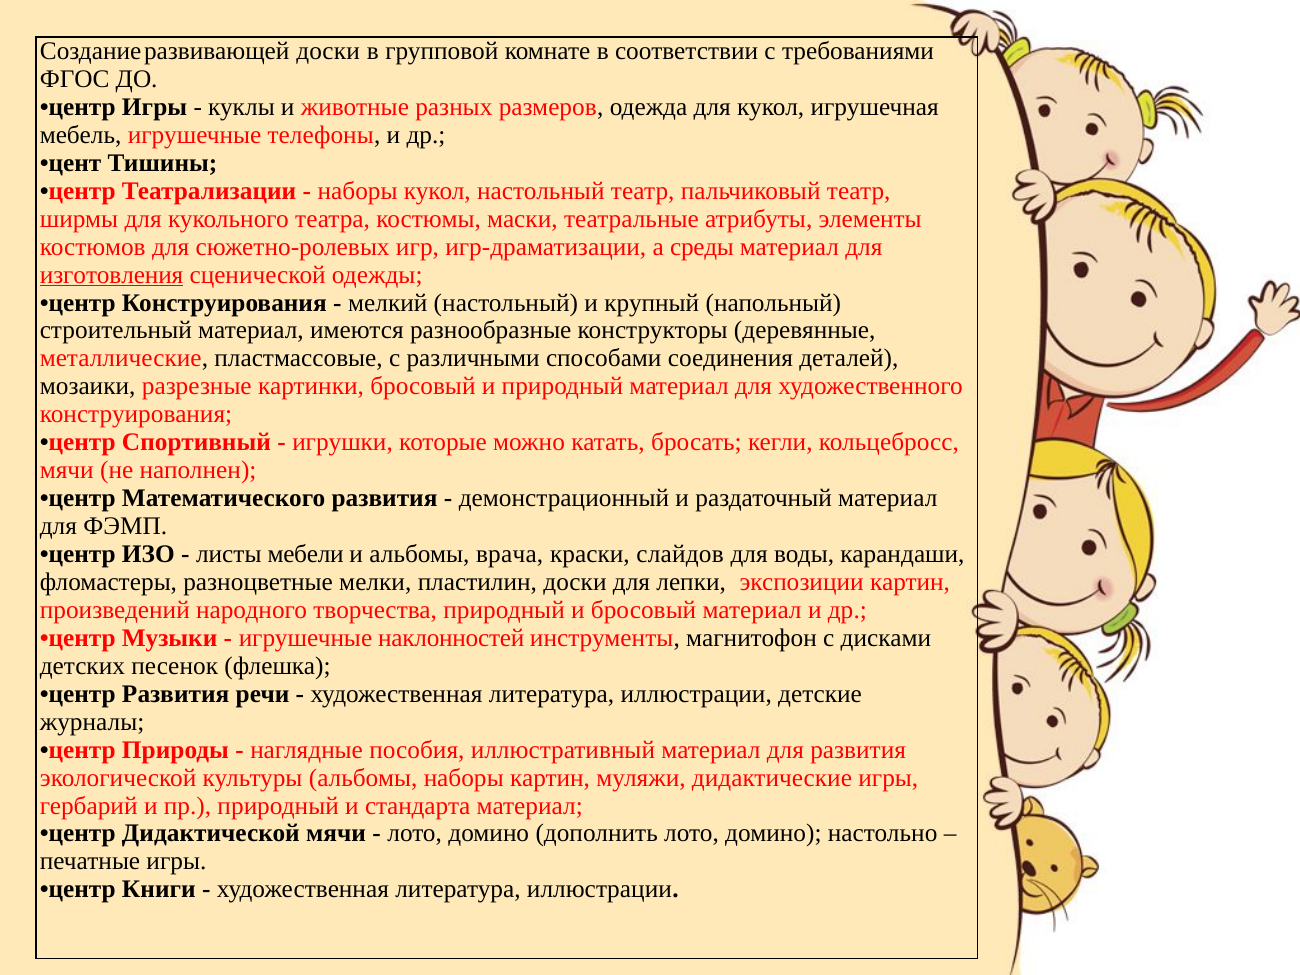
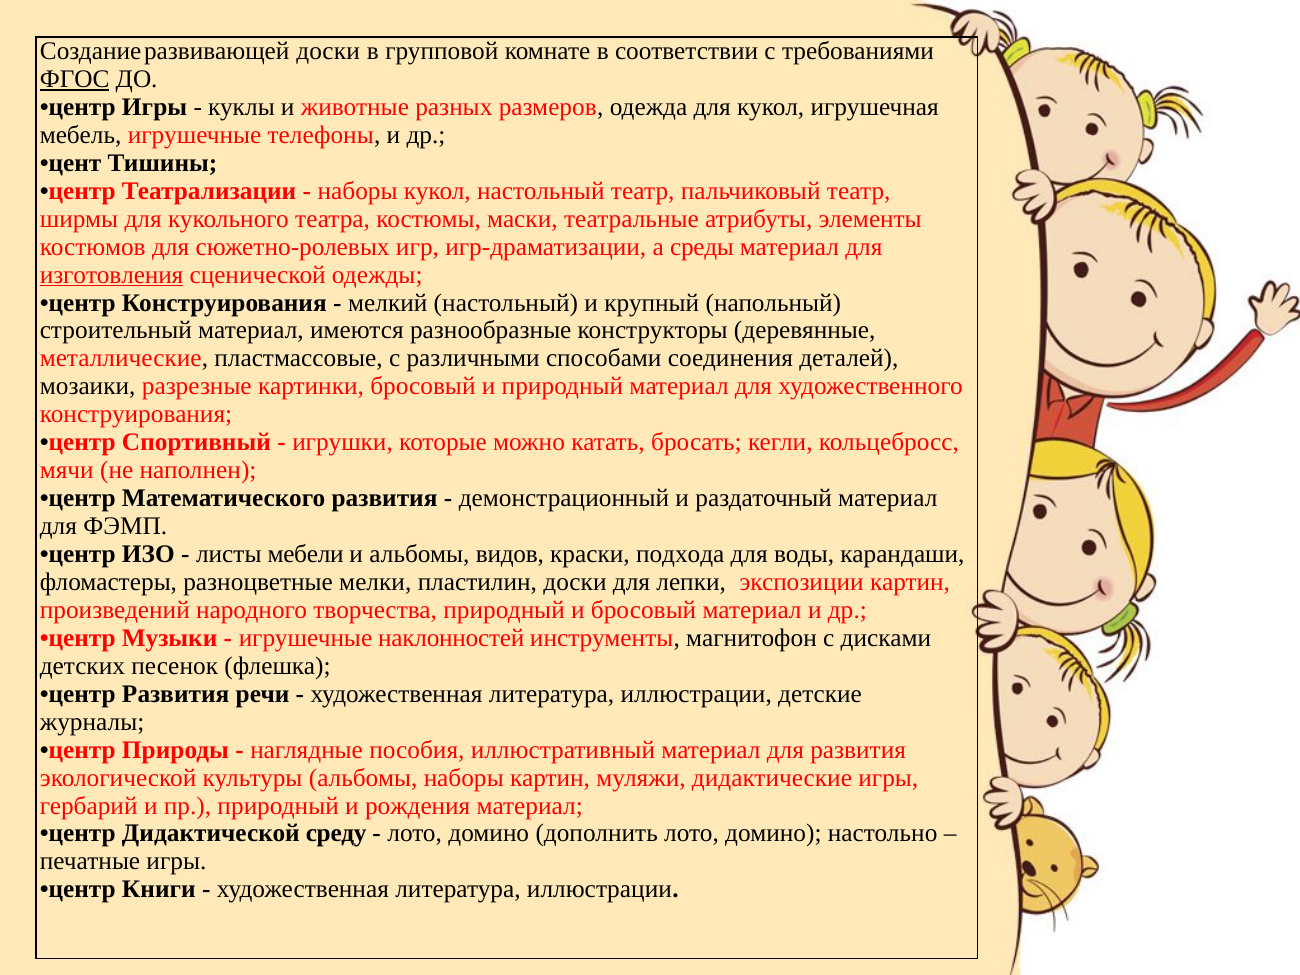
ФГОС underline: none -> present
врача: врача -> видов
слайдов: слайдов -> подхода
стандарта: стандарта -> рождения
Дидактической мячи: мячи -> среду
